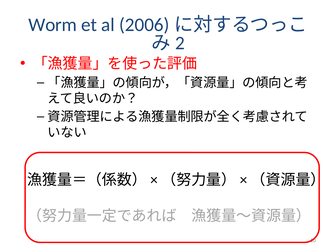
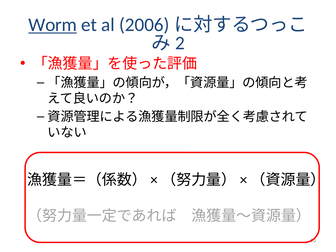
Worm underline: none -> present
